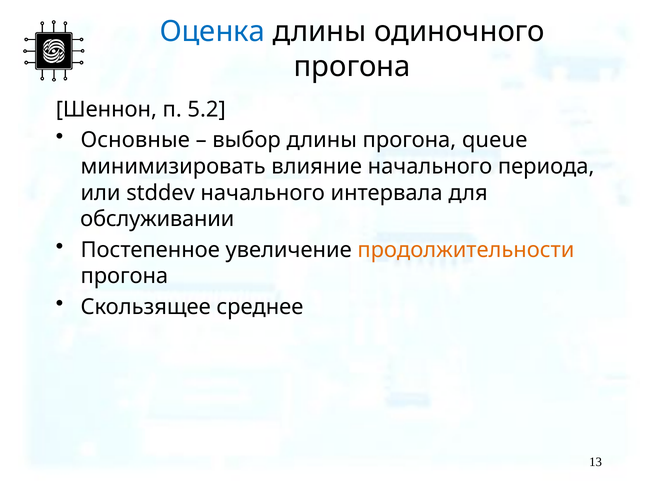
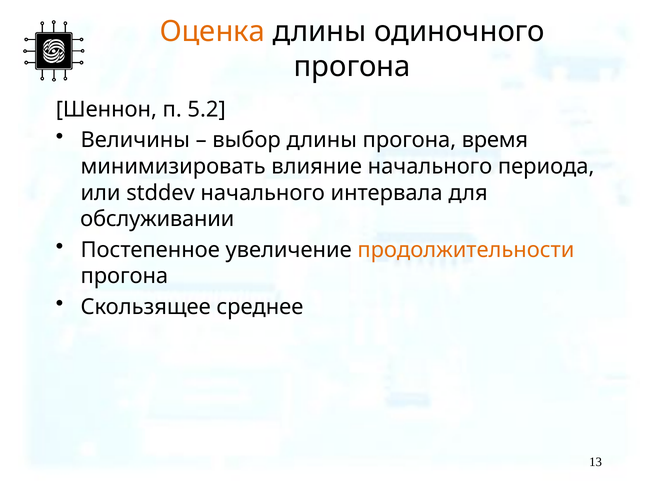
Оценка colour: blue -> orange
Основные: Основные -> Величины
queue: queue -> время
